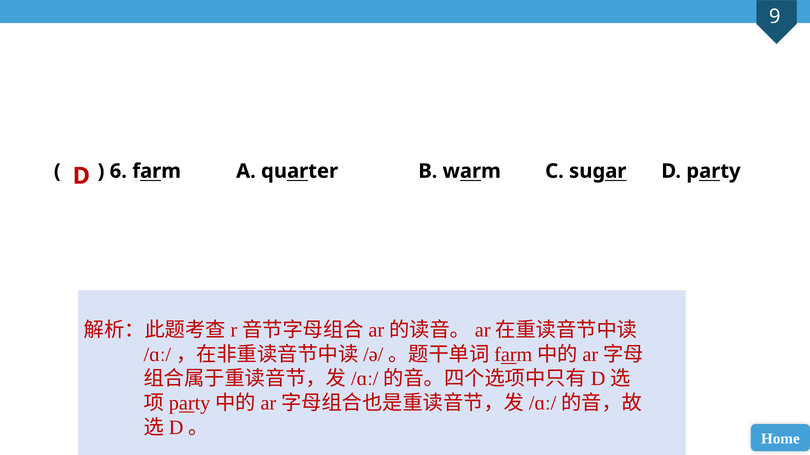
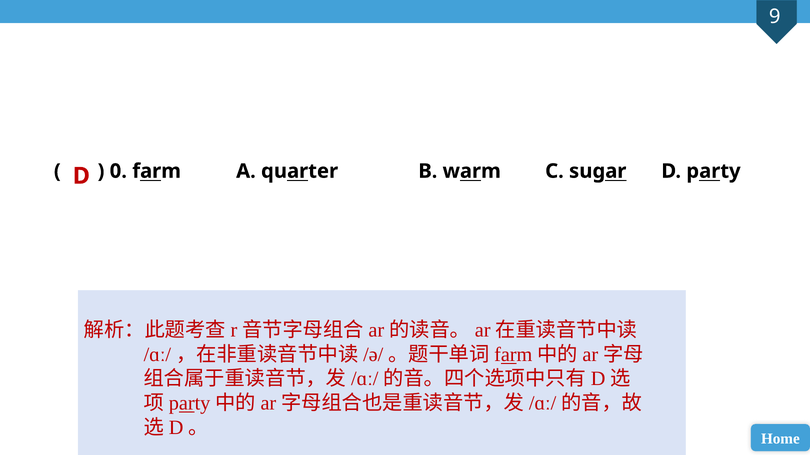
6: 6 -> 0
